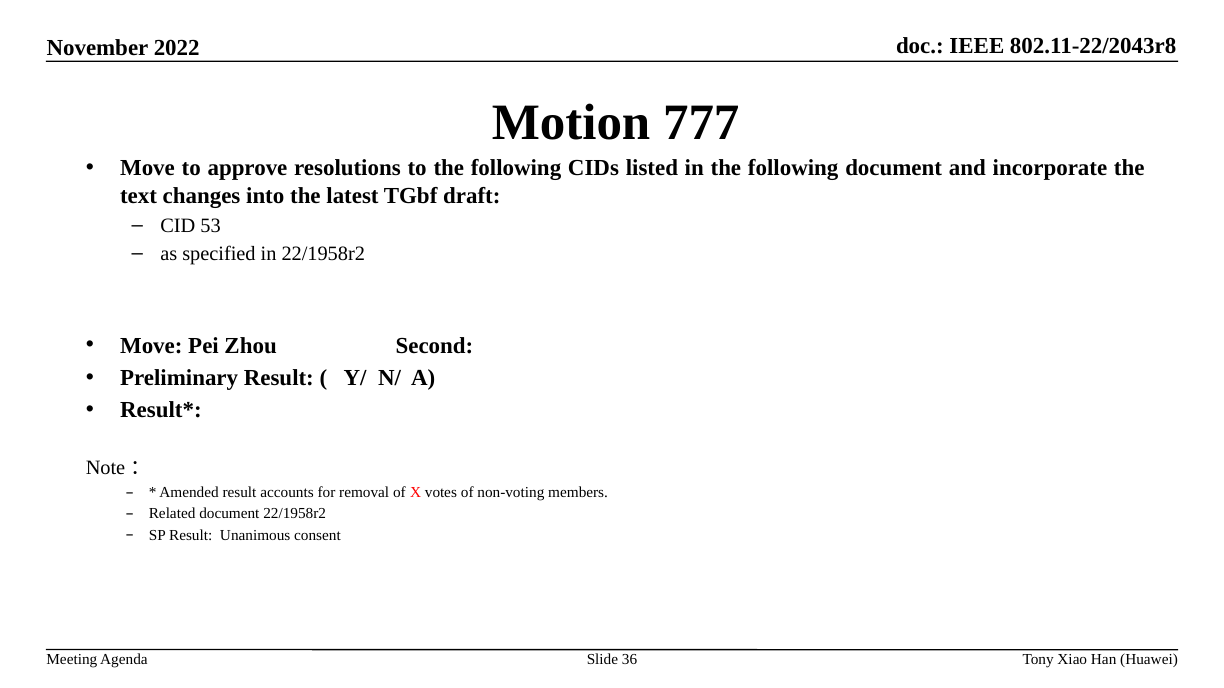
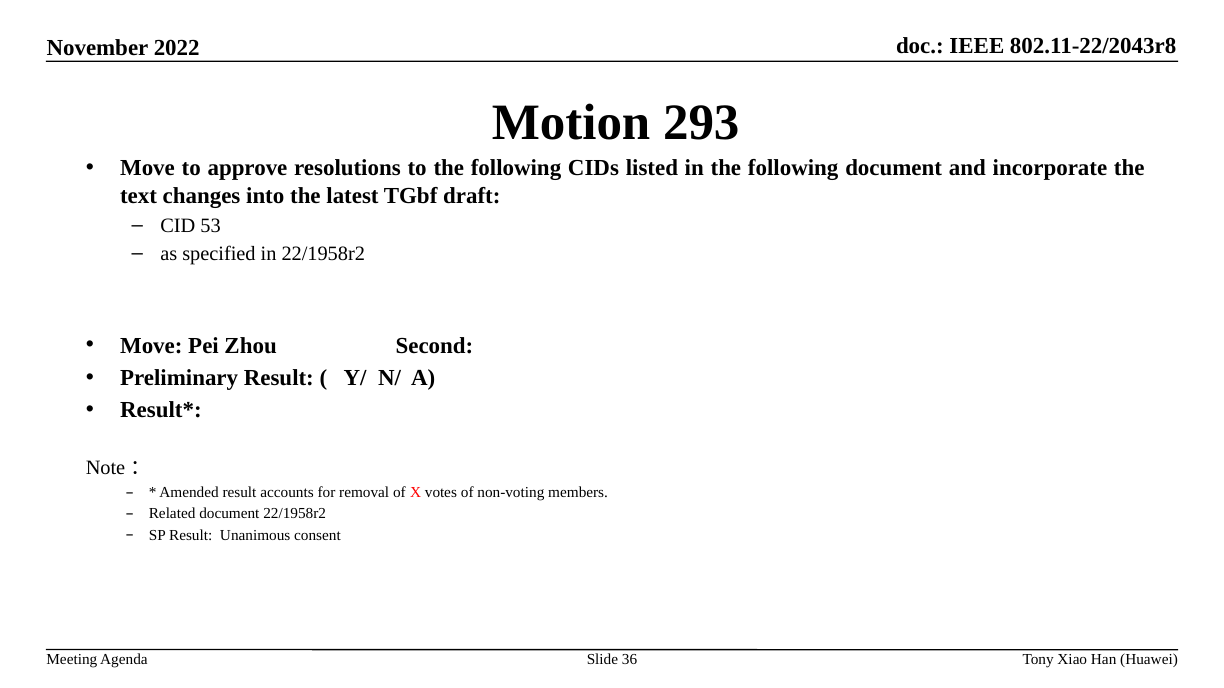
777: 777 -> 293
